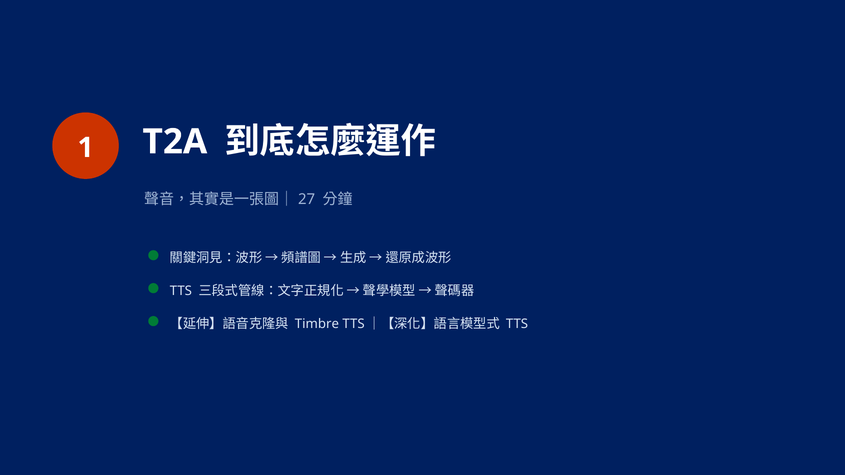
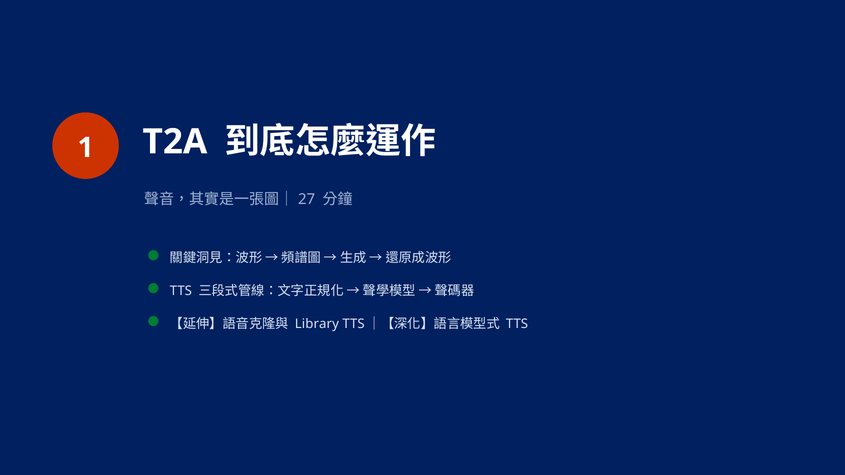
Timbre: Timbre -> Library
